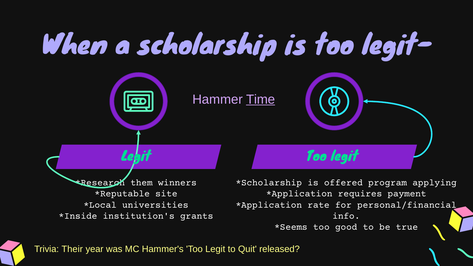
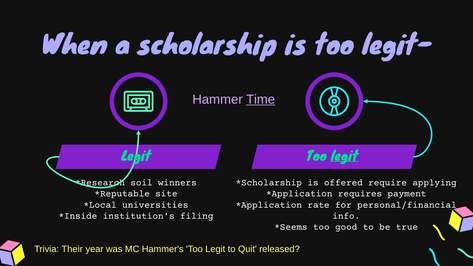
legit at (344, 156) underline: none -> present
them: them -> soil
program: program -> require
grants: grants -> filing
